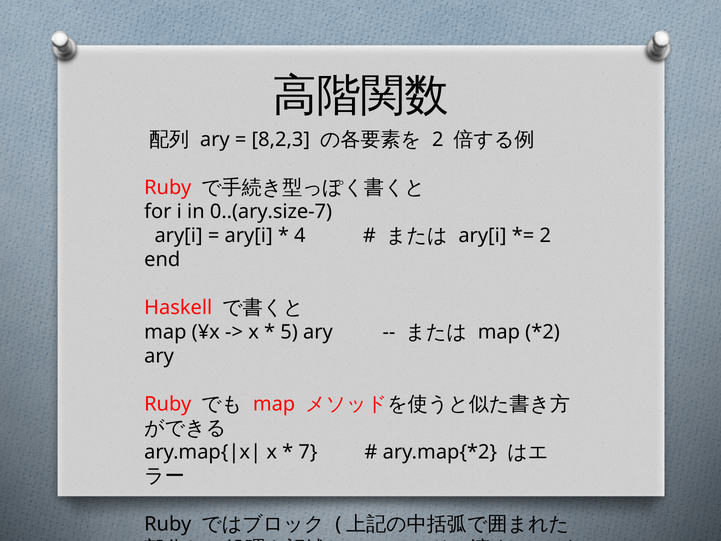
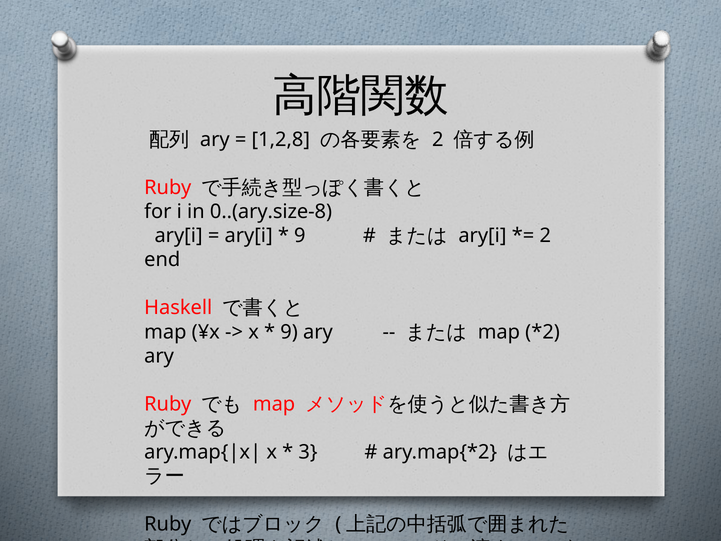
8,2,3: 8,2,3 -> 1,2,8
0..(ary.size-7: 0..(ary.size-7 -> 0..(ary.size-8
4 at (300, 236): 4 -> 9
5 at (289, 332): 5 -> 9
7: 7 -> 3
